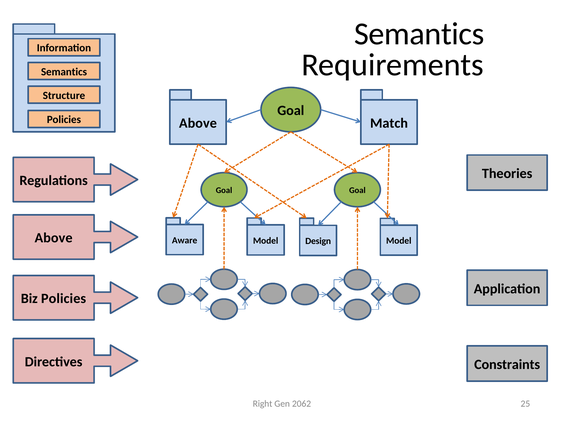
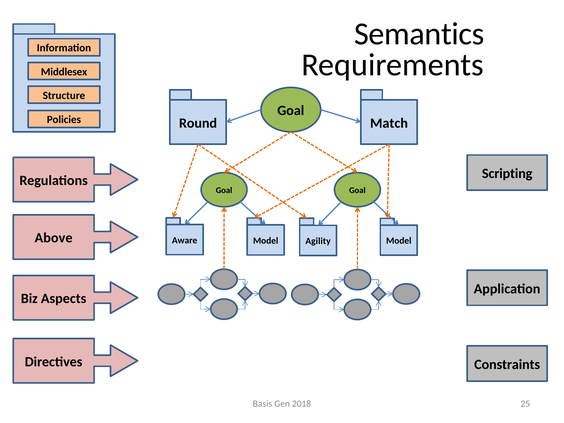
Semantics at (64, 72): Semantics -> Middlesex
Above at (198, 123): Above -> Round
Theories: Theories -> Scripting
Design: Design -> Agility
Biz Policies: Policies -> Aspects
Right: Right -> Basis
2062: 2062 -> 2018
